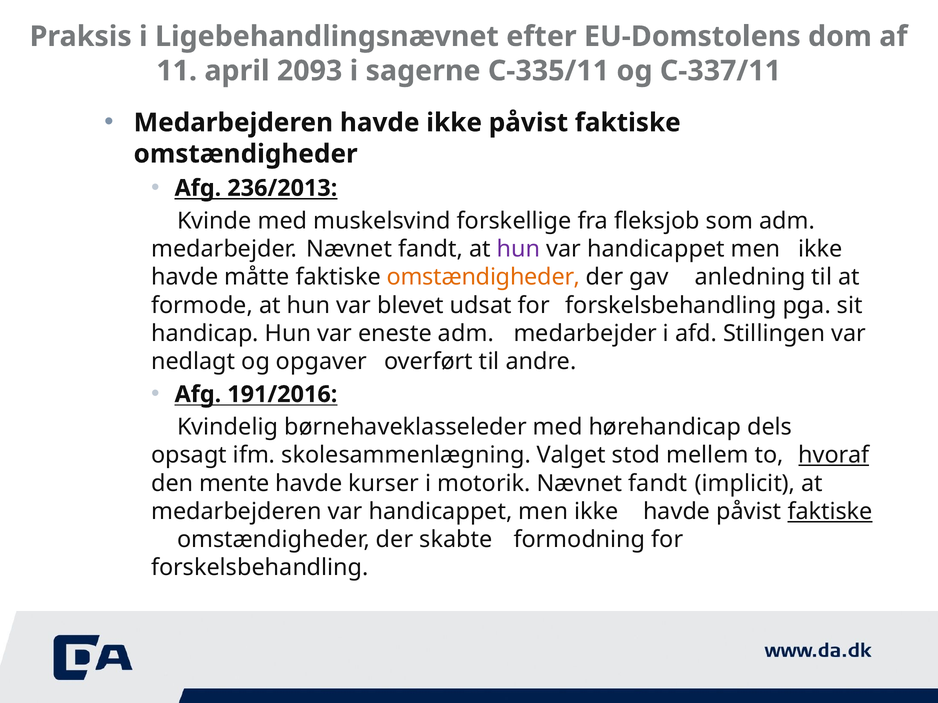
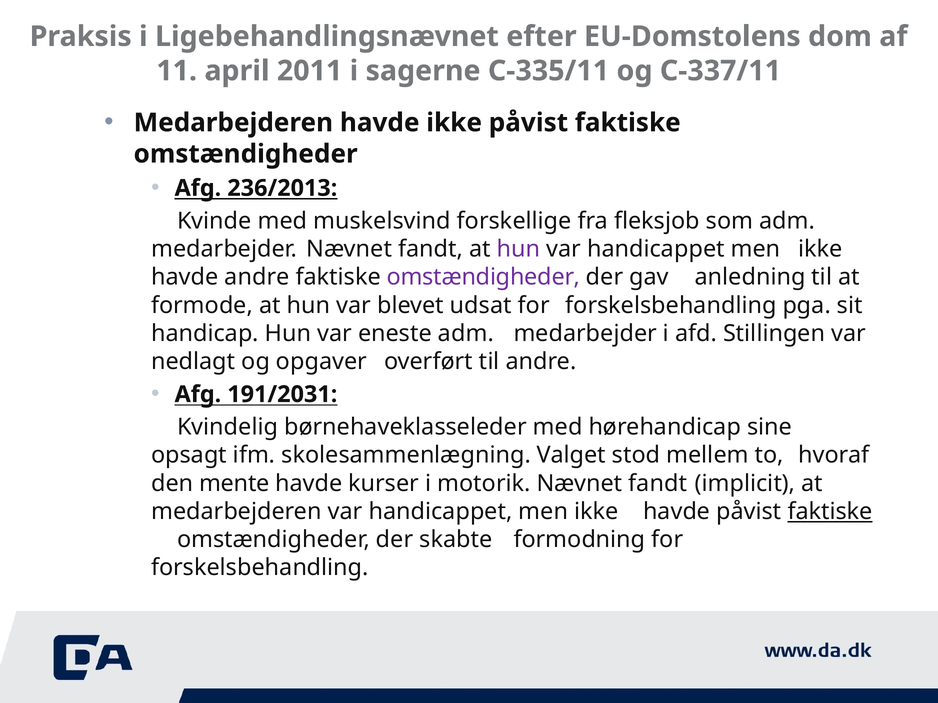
2093: 2093 -> 2011
havde måtte: måtte -> andre
omstændigheder at (484, 277) colour: orange -> purple
191/2016: 191/2016 -> 191/2031
dels: dels -> sine
hvoraf underline: present -> none
